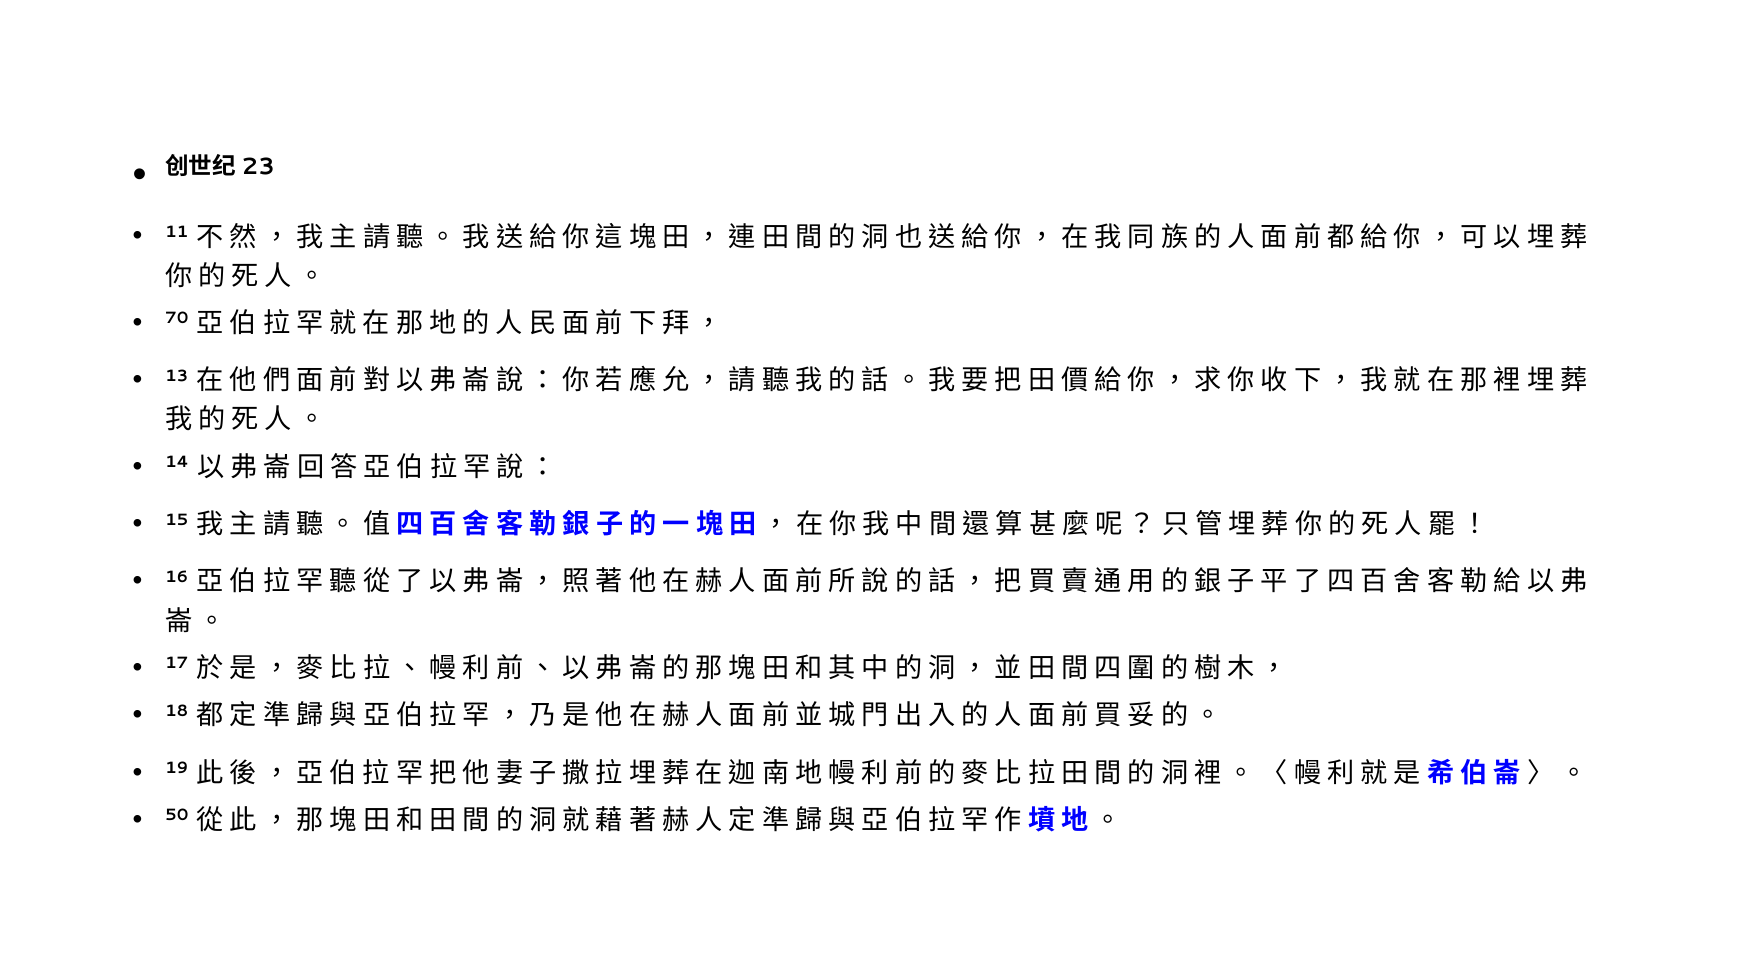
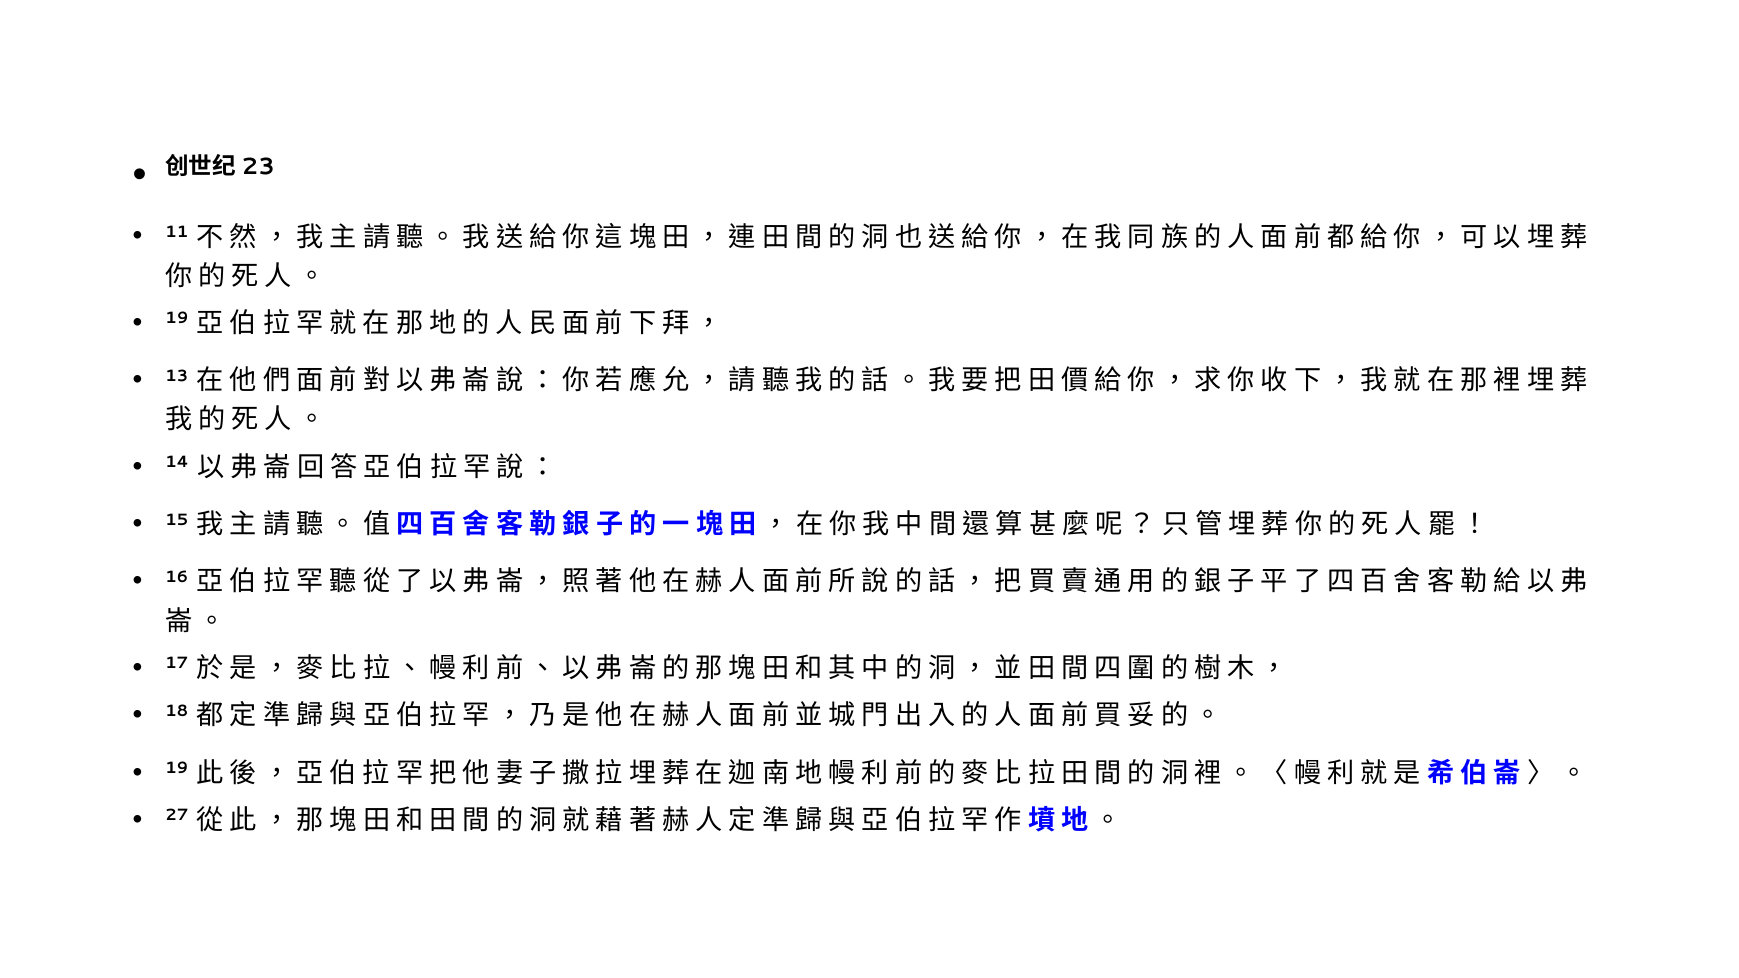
70 at (177, 318): 70 -> 19
50: 50 -> 27
